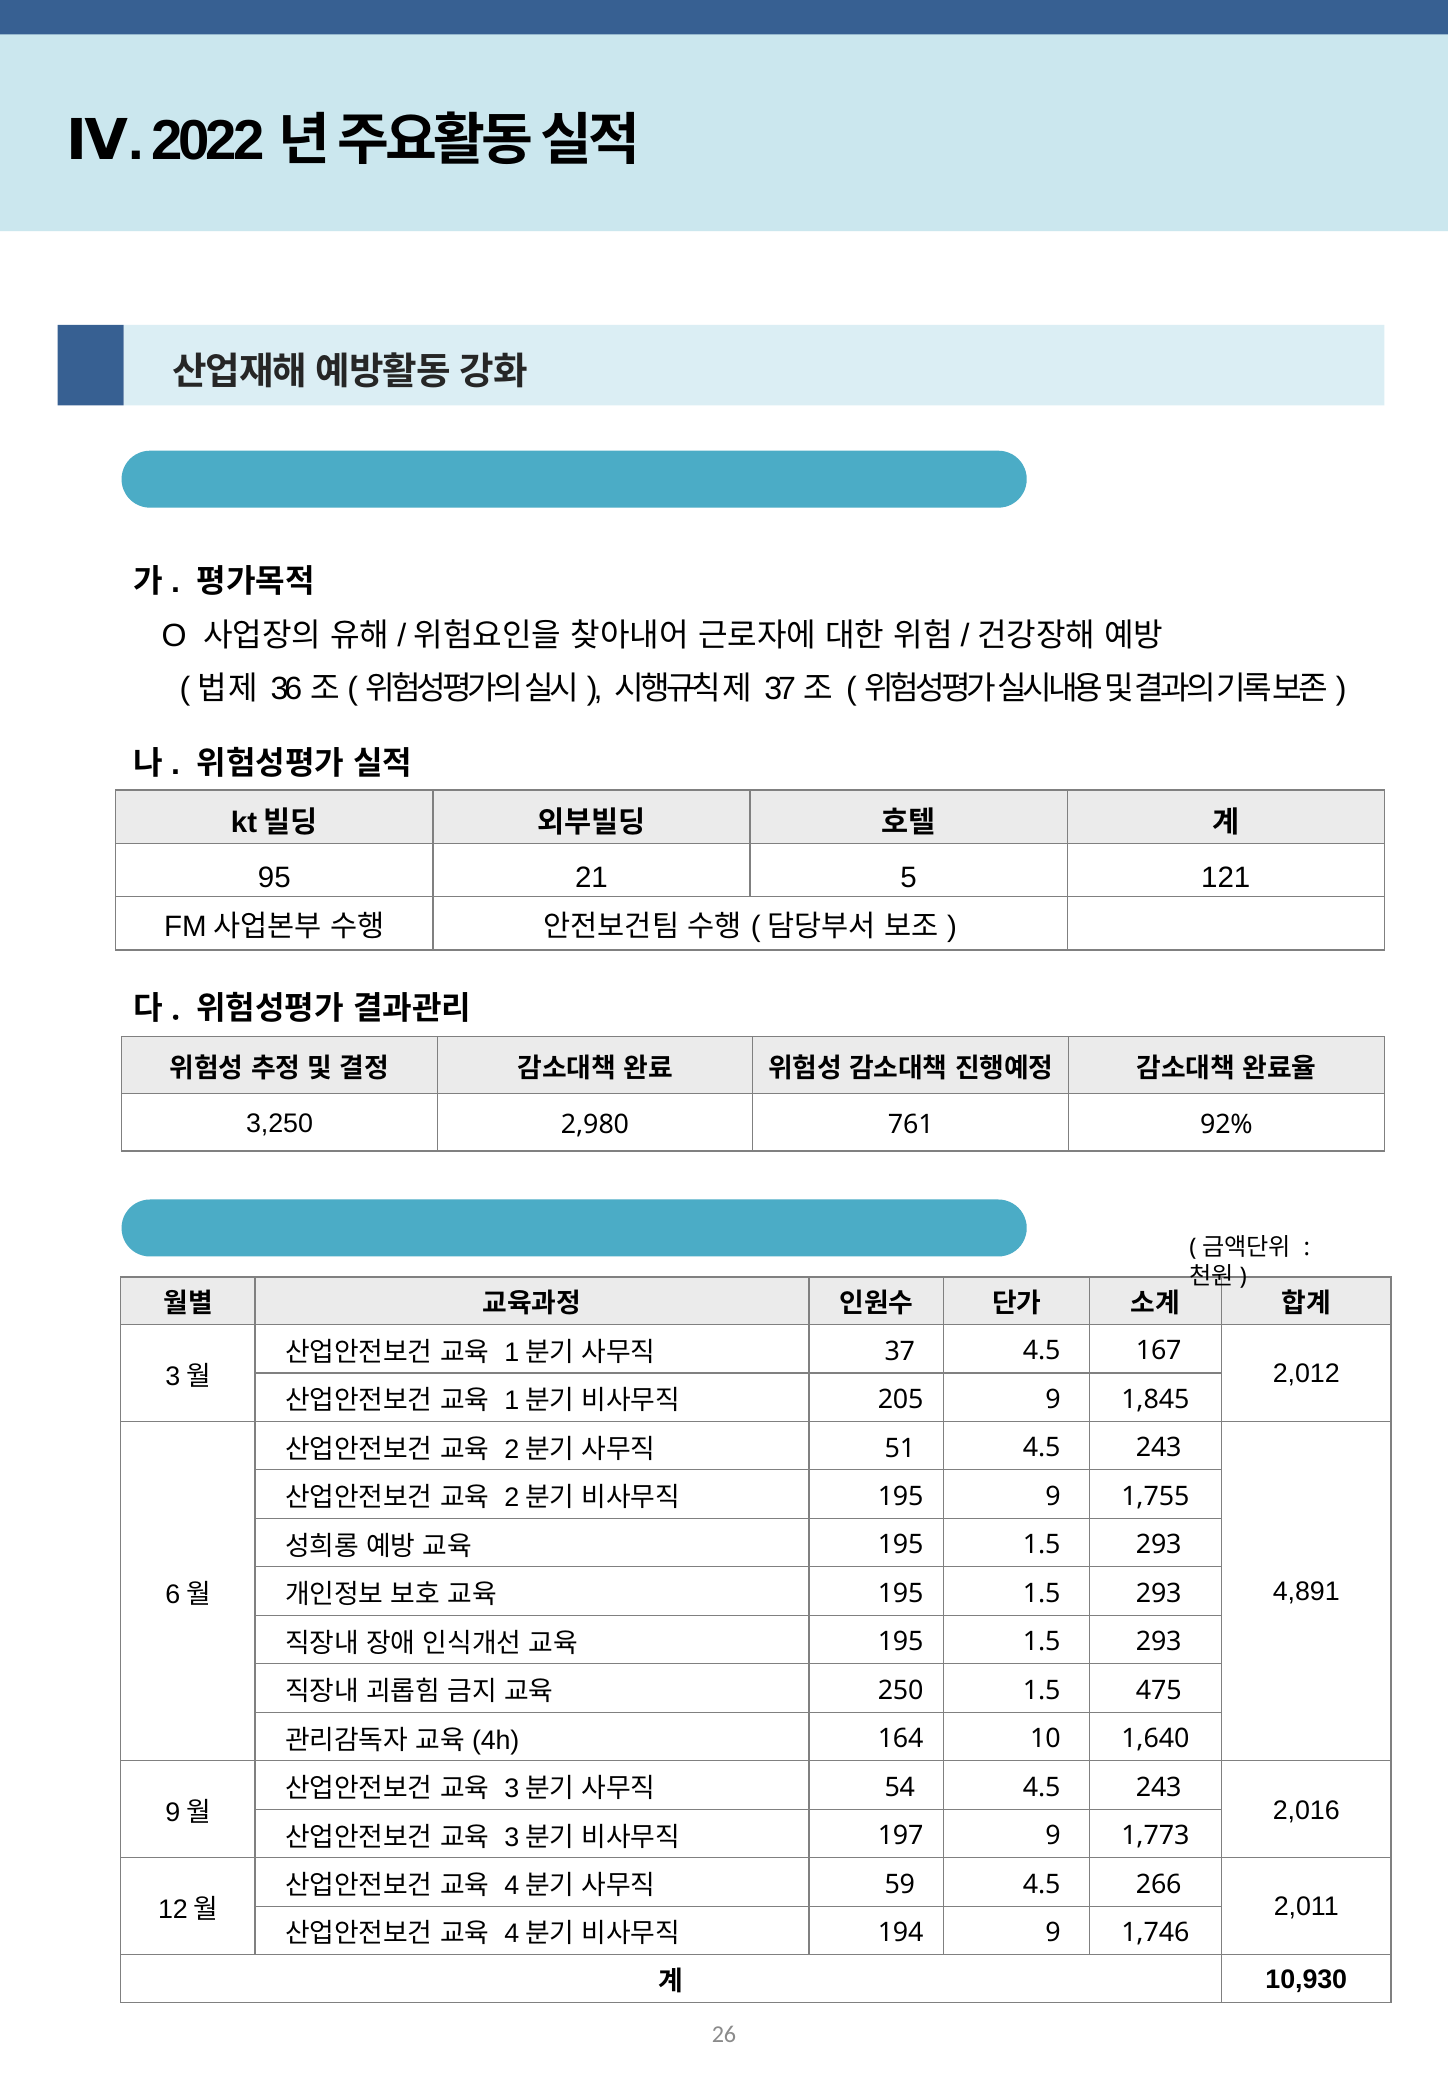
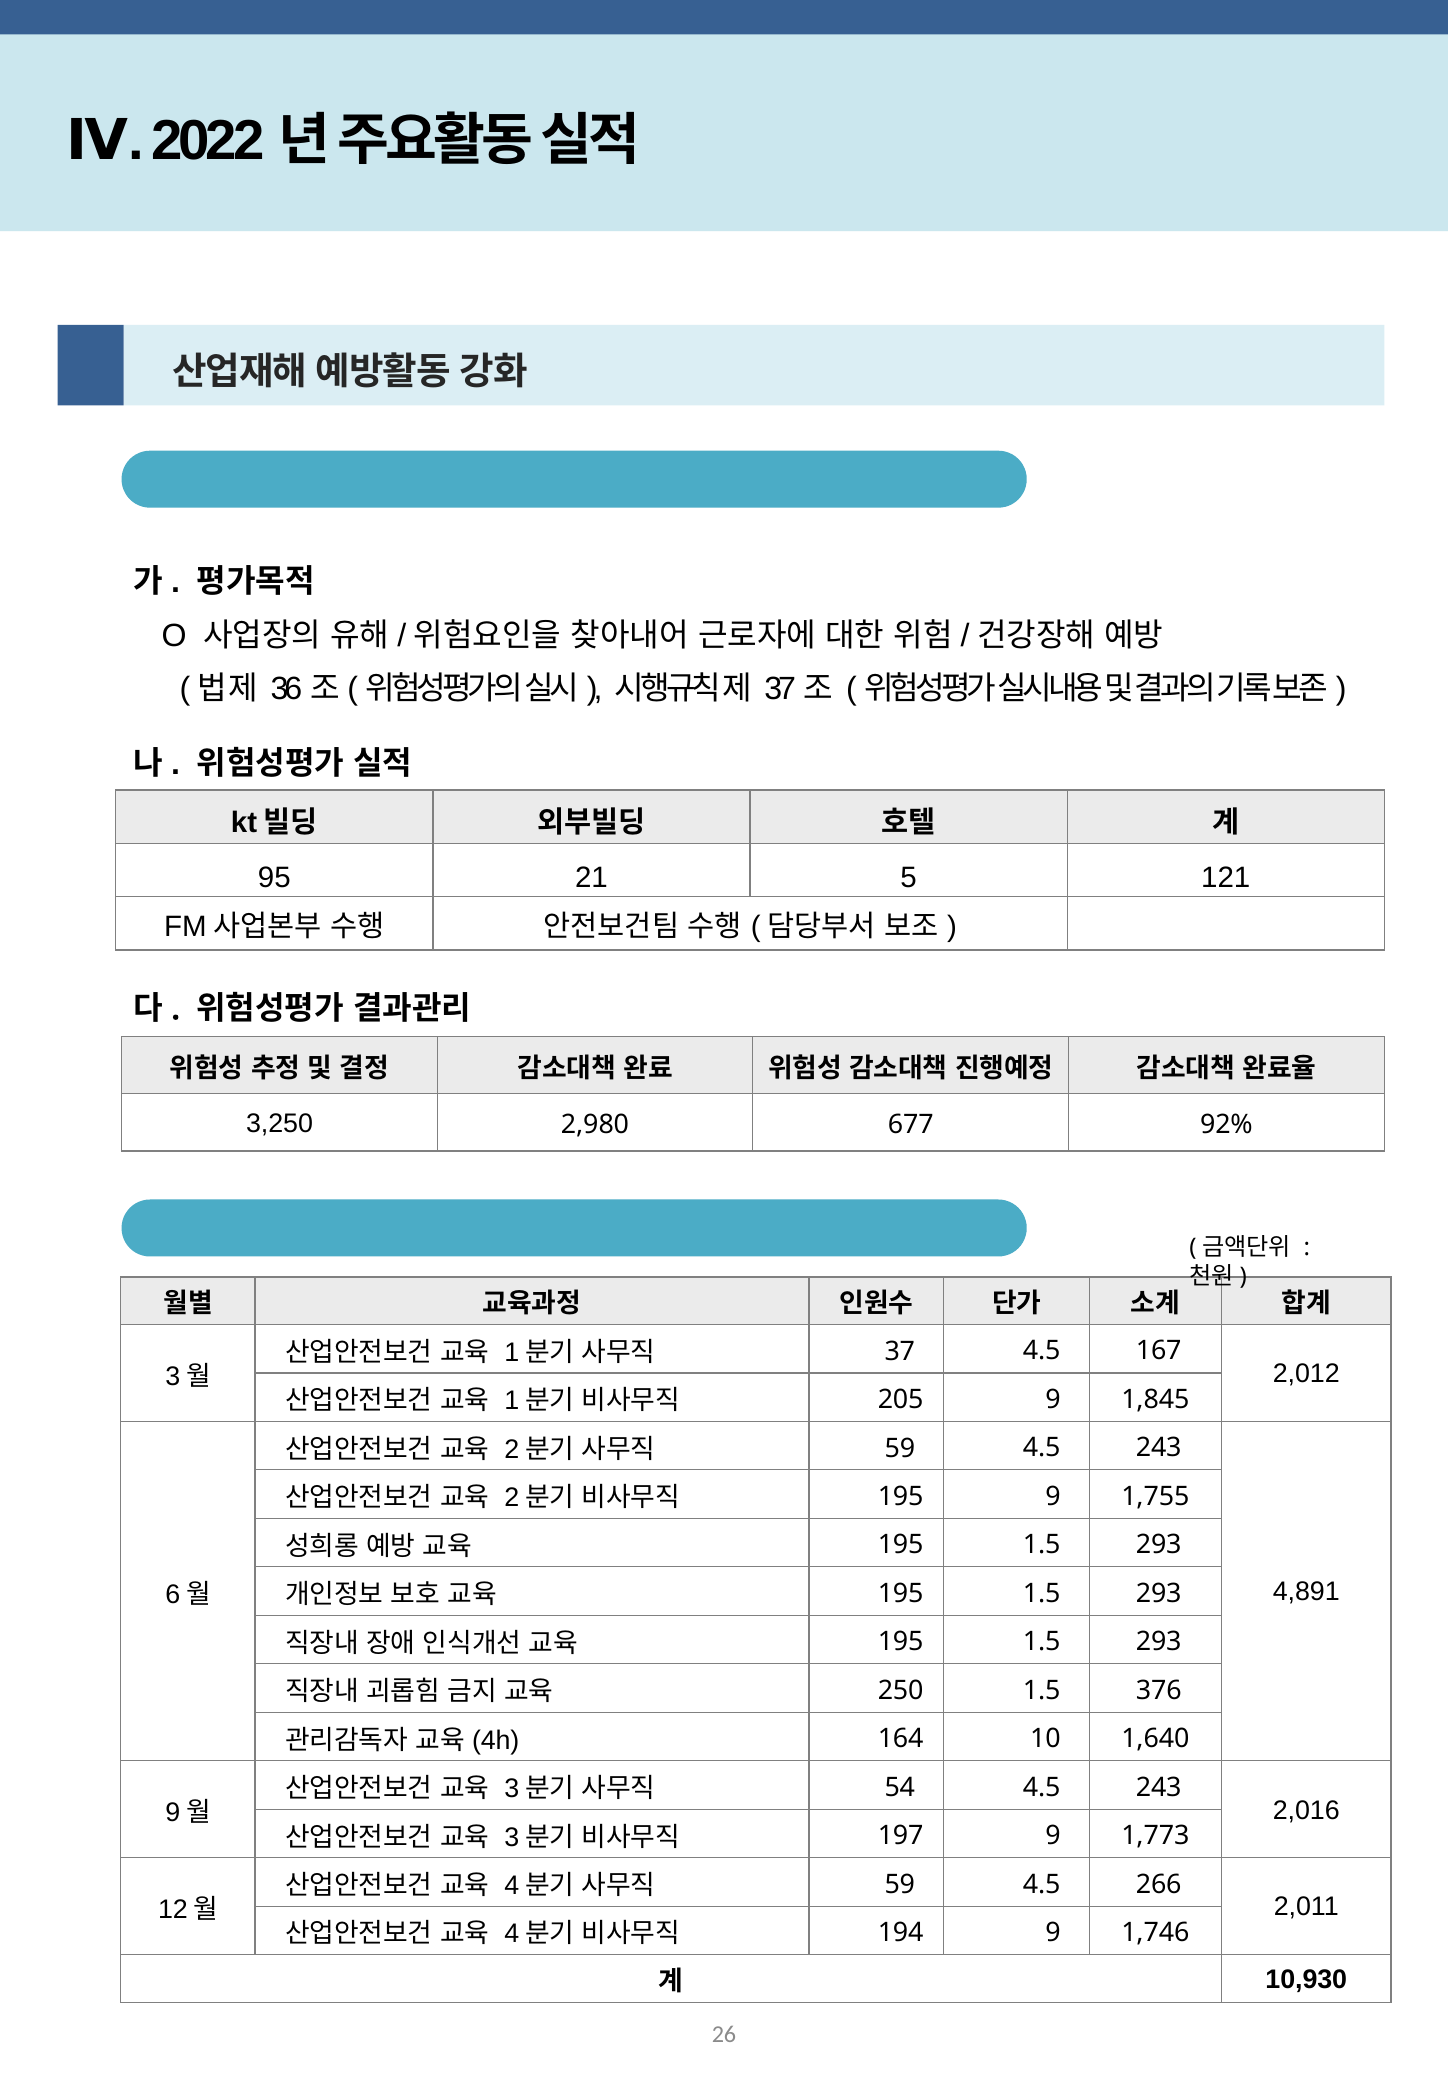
761: 761 -> 677
51 at (900, 1449): 51 -> 59
475: 475 -> 376
